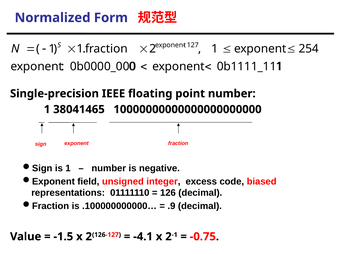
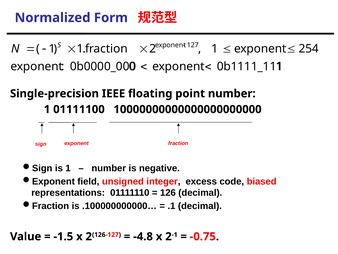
38041465: 38041465 -> 01111100
.9: .9 -> .1
-4.1: -4.1 -> -4.8
